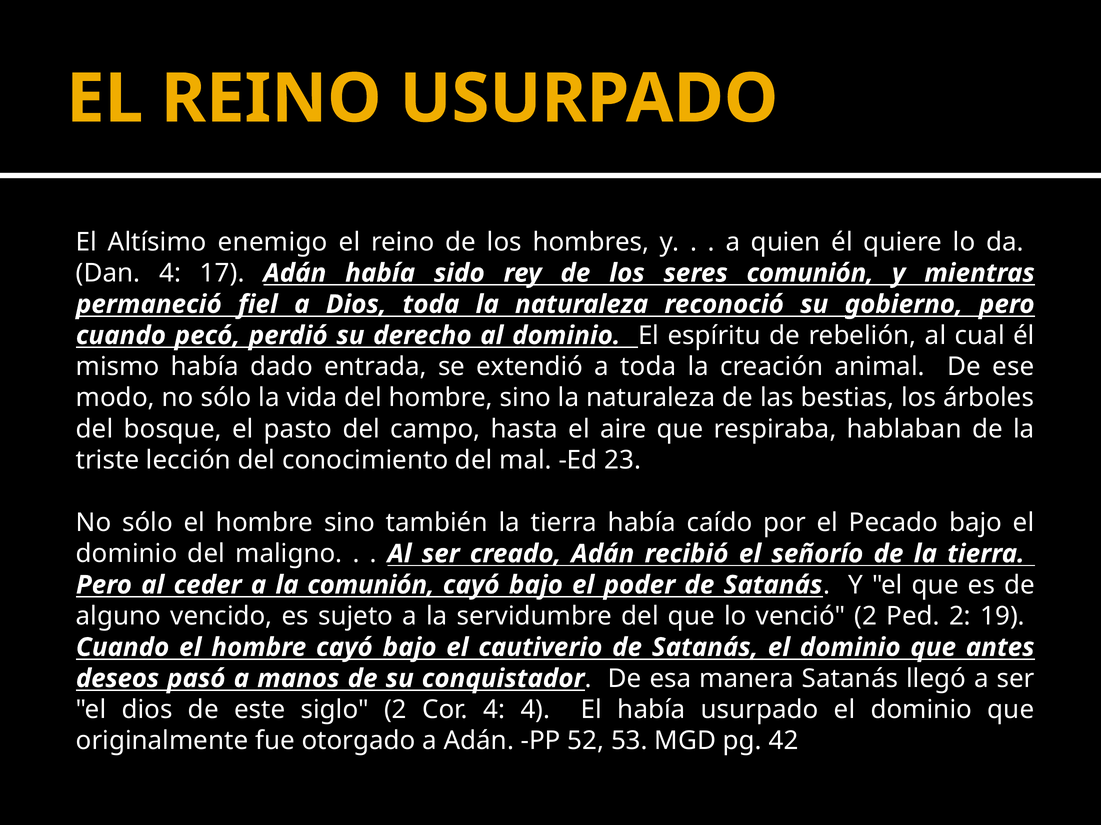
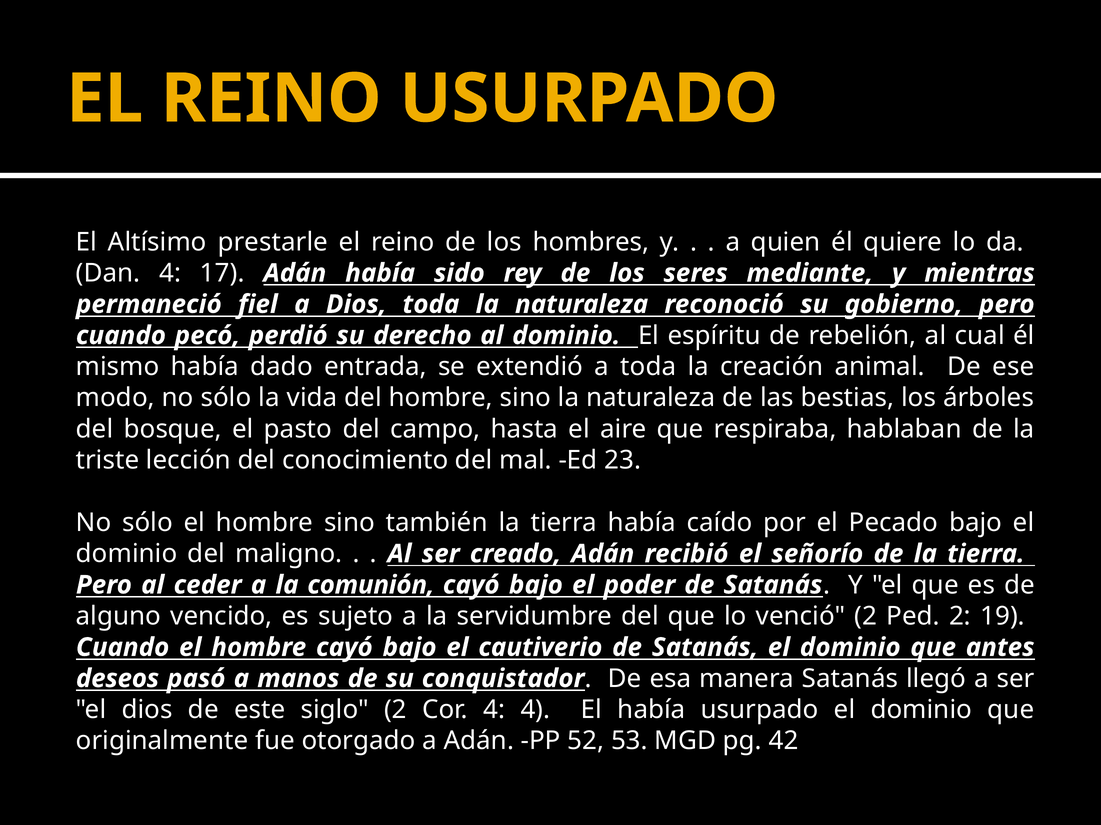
enemigo: enemigo -> prestarle
seres comunión: comunión -> mediante
